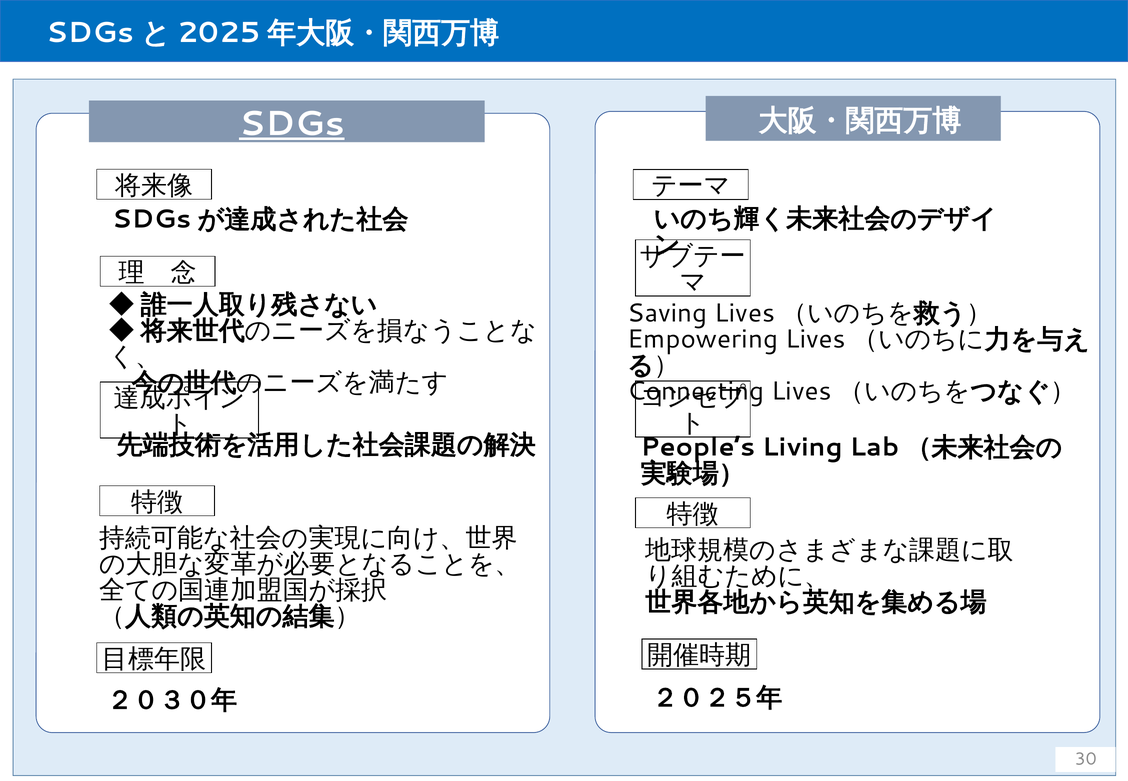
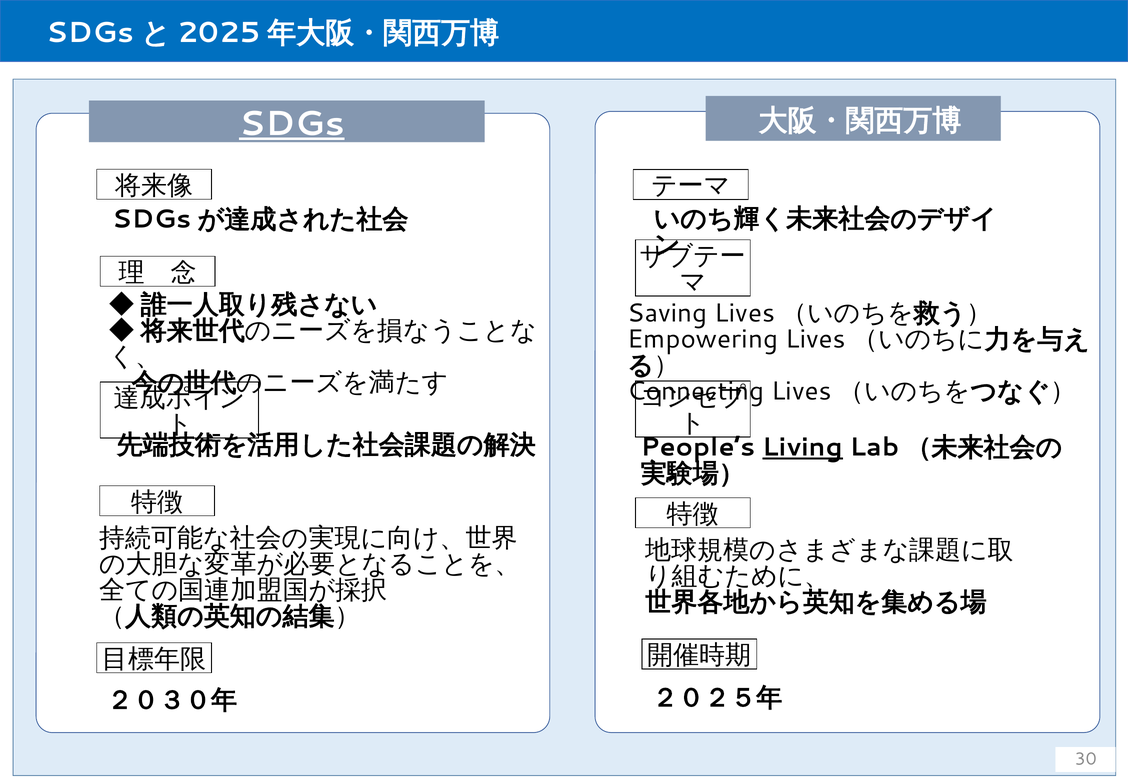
Living underline: none -> present
